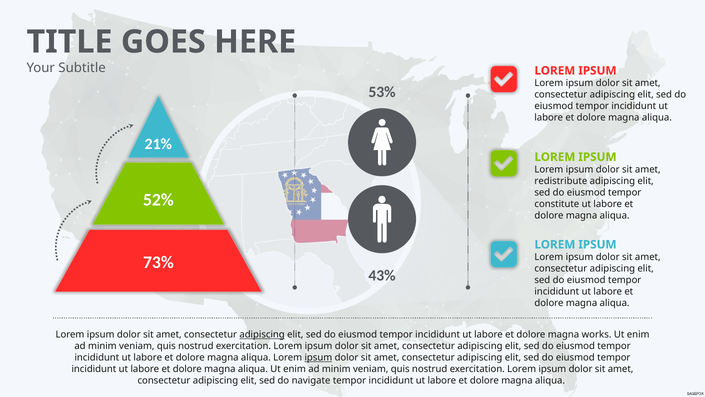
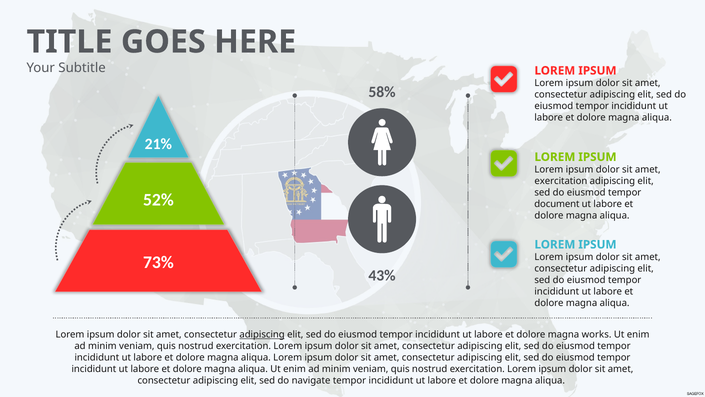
53%: 53% -> 58%
redistribute at (561, 181): redistribute -> exercitation
constitute: constitute -> document
ipsum at (318, 357) underline: present -> none
